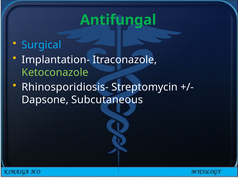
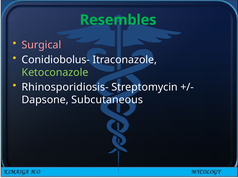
Antifungal: Antifungal -> Resembles
Surgical colour: light blue -> pink
Implantation-: Implantation- -> Conidiobolus-
